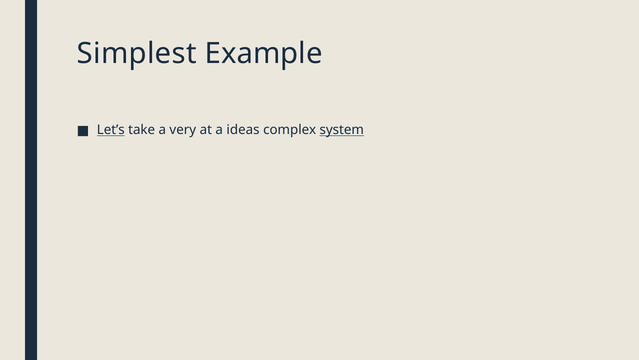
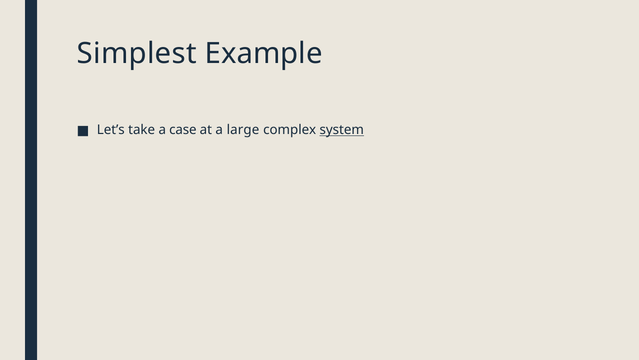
Let’s underline: present -> none
very: very -> case
ideas: ideas -> large
